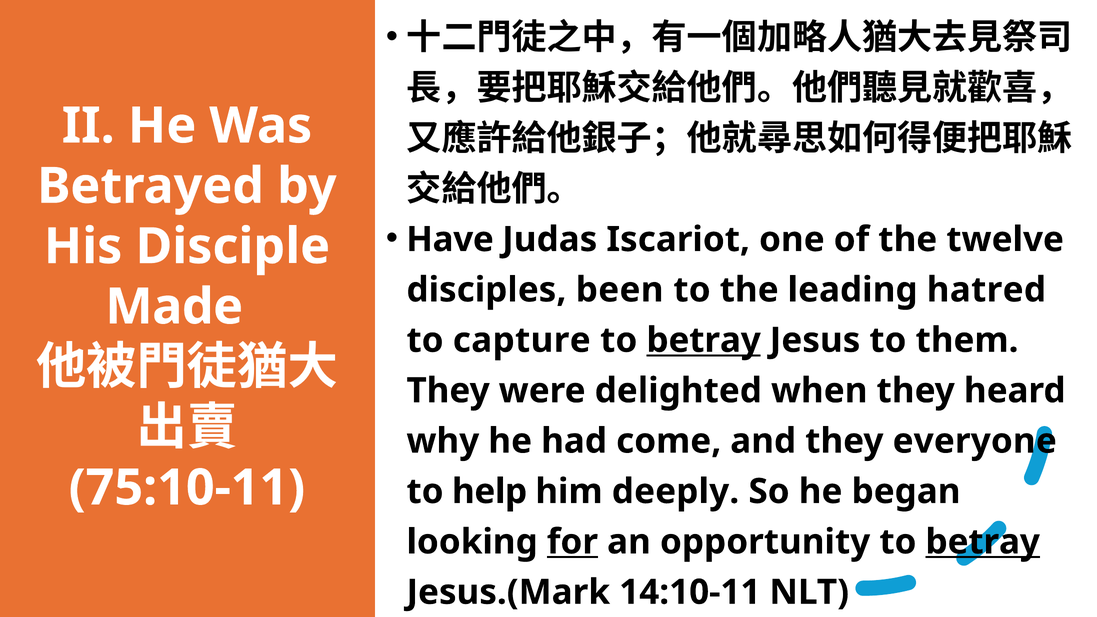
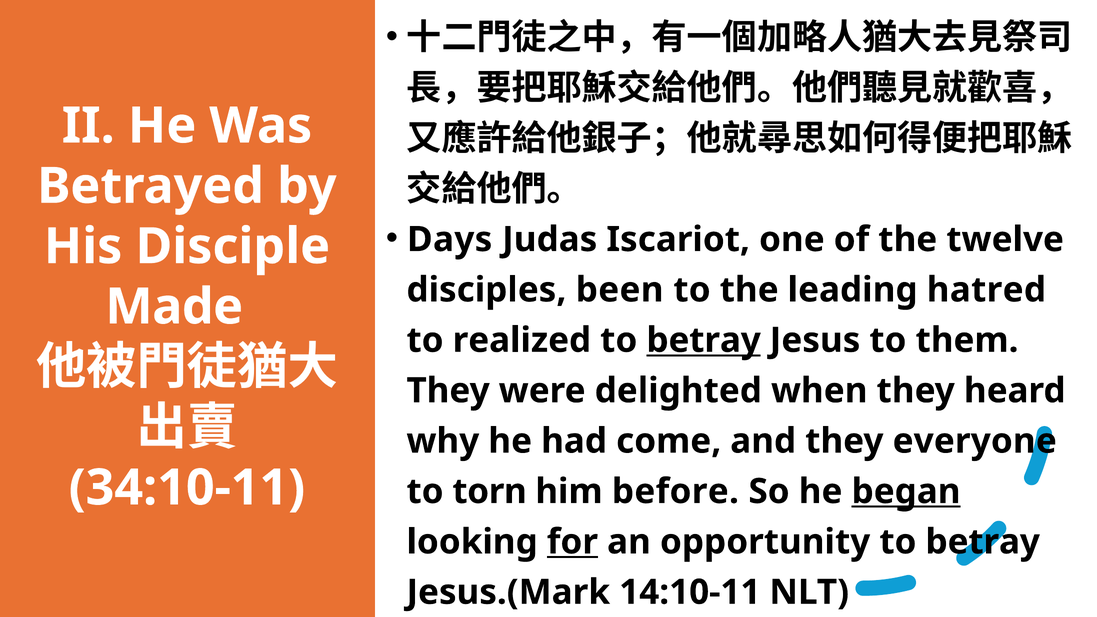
Have: Have -> Days
capture: capture -> realized
75:10-11: 75:10-11 -> 34:10-11
help: help -> torn
deeply: deeply -> before
began underline: none -> present
betray at (983, 542) underline: present -> none
